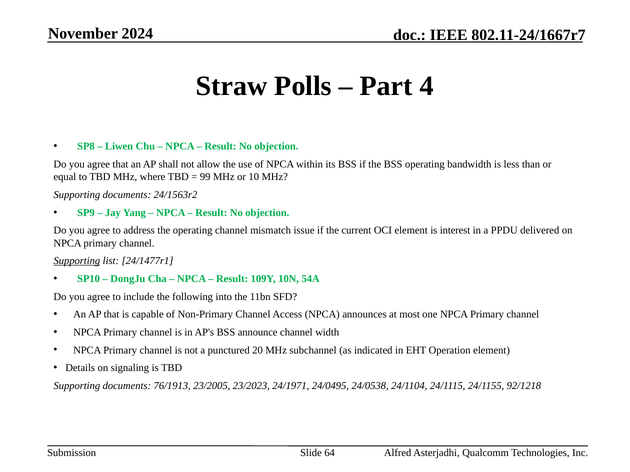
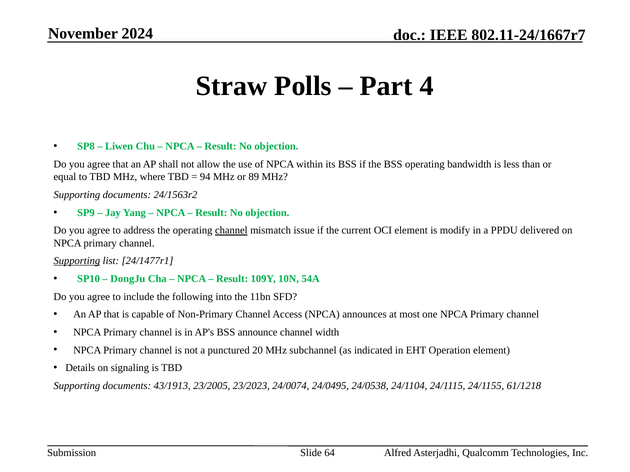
99: 99 -> 94
10: 10 -> 89
channel at (231, 231) underline: none -> present
interest: interest -> modify
76/1913: 76/1913 -> 43/1913
24/1971: 24/1971 -> 24/0074
92/1218: 92/1218 -> 61/1218
